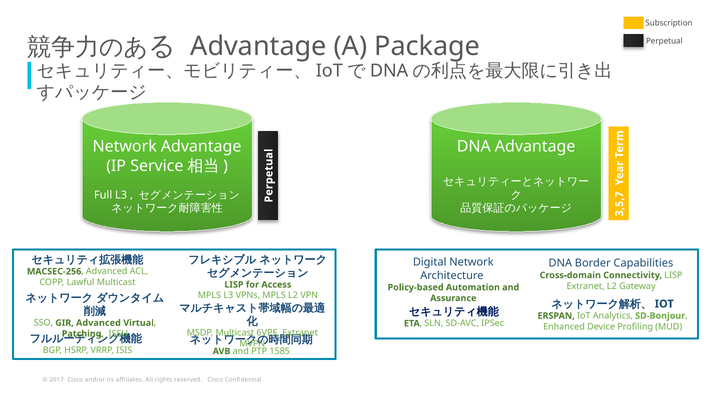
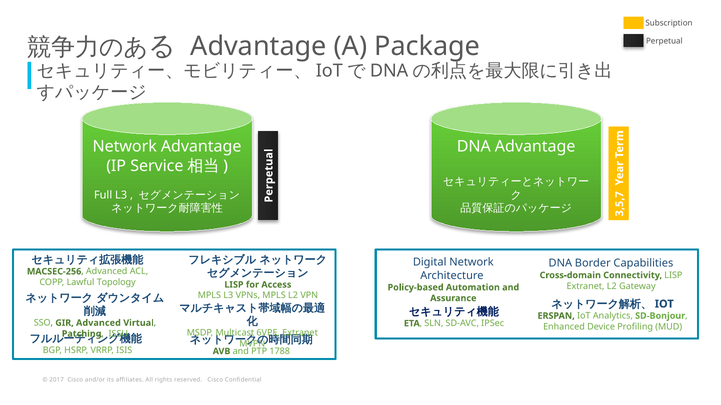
Lawful Multicast: Multicast -> Topology
1585: 1585 -> 1788
